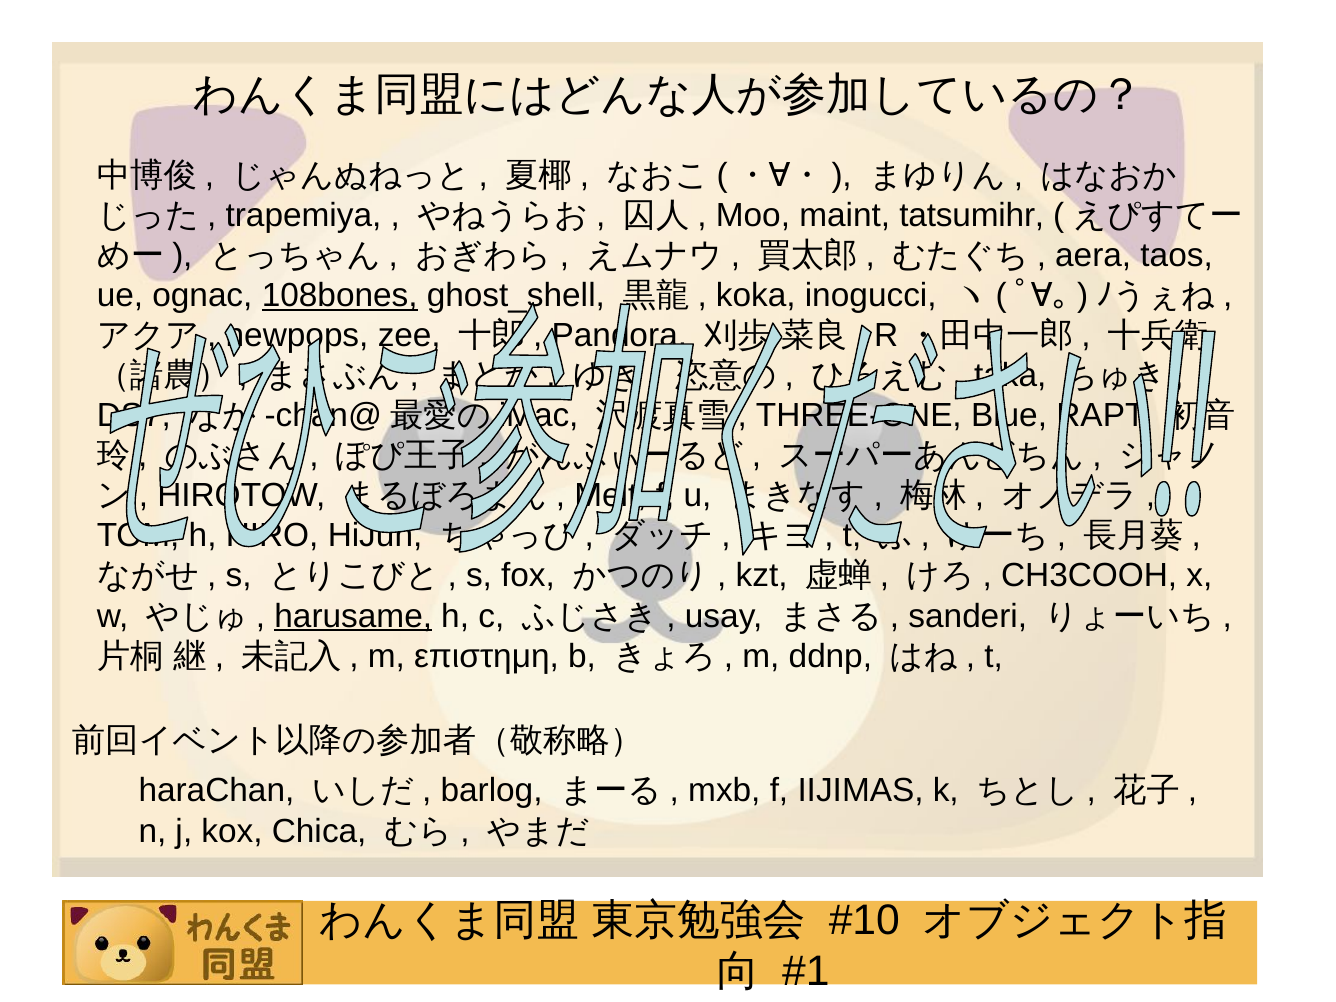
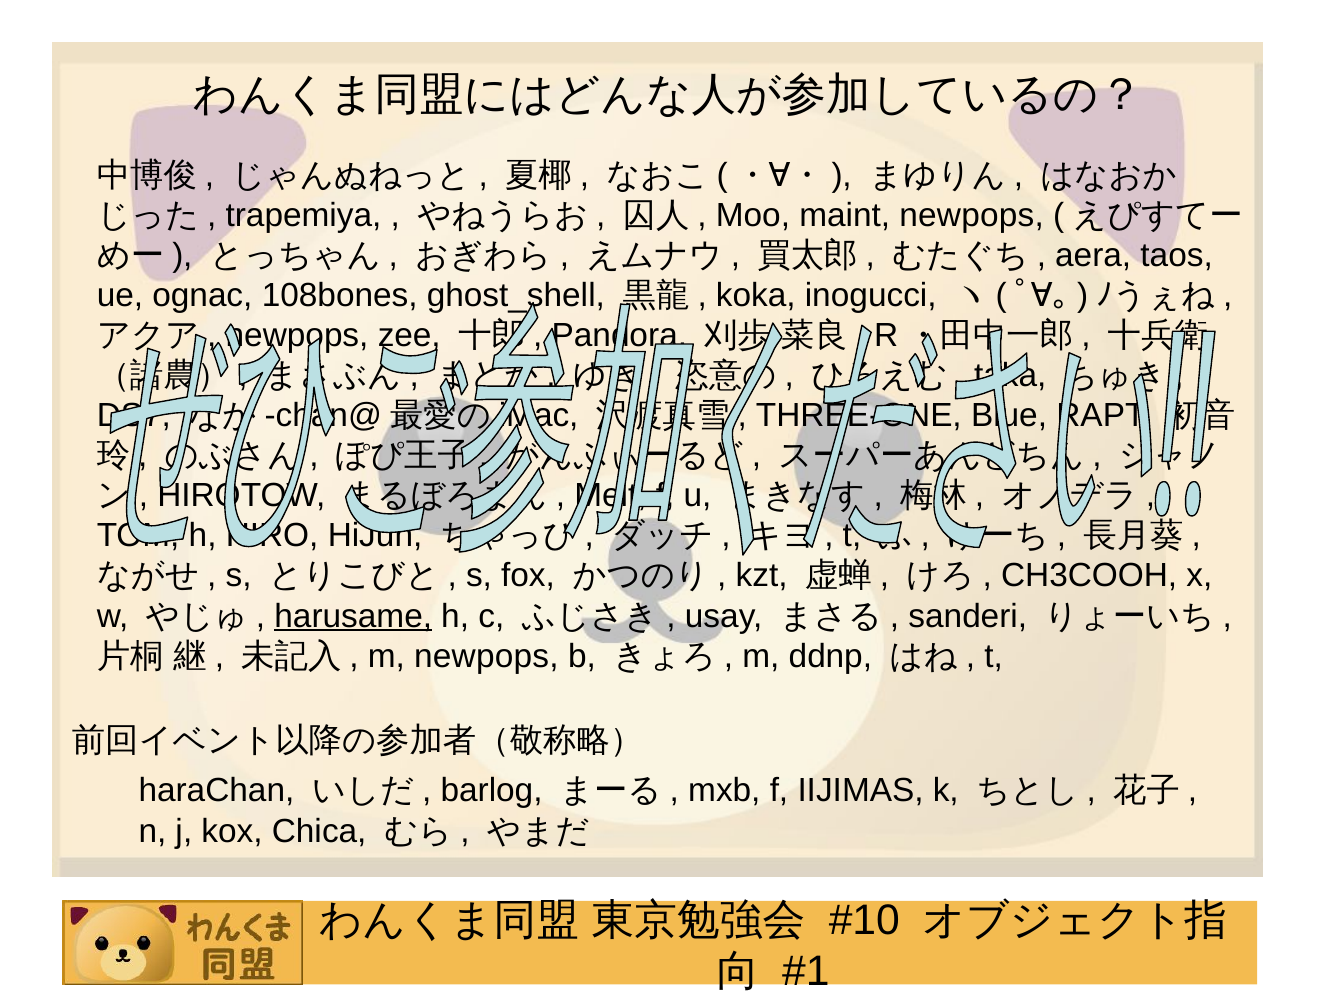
maint tatsumihr: tatsumihr -> newpops
108bones underline: present -> none
m επιστημη: επιστημη -> newpops
